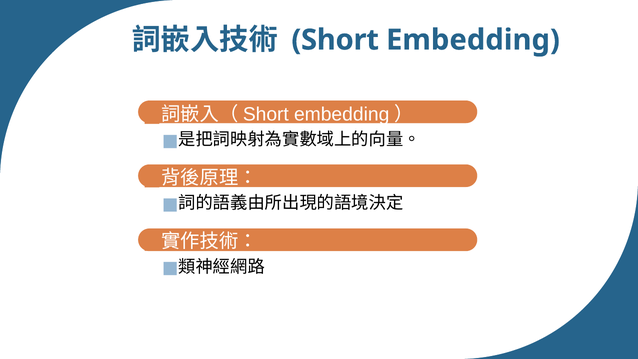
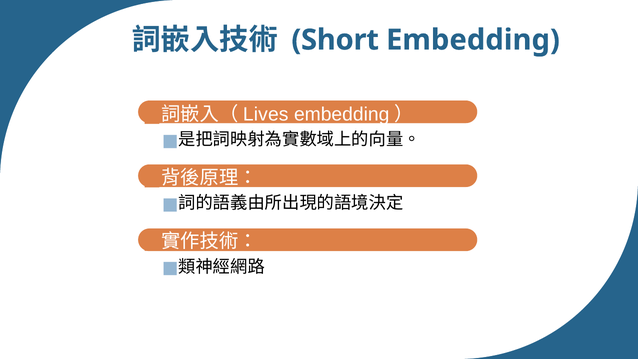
Short at (266, 114): Short -> Lives
